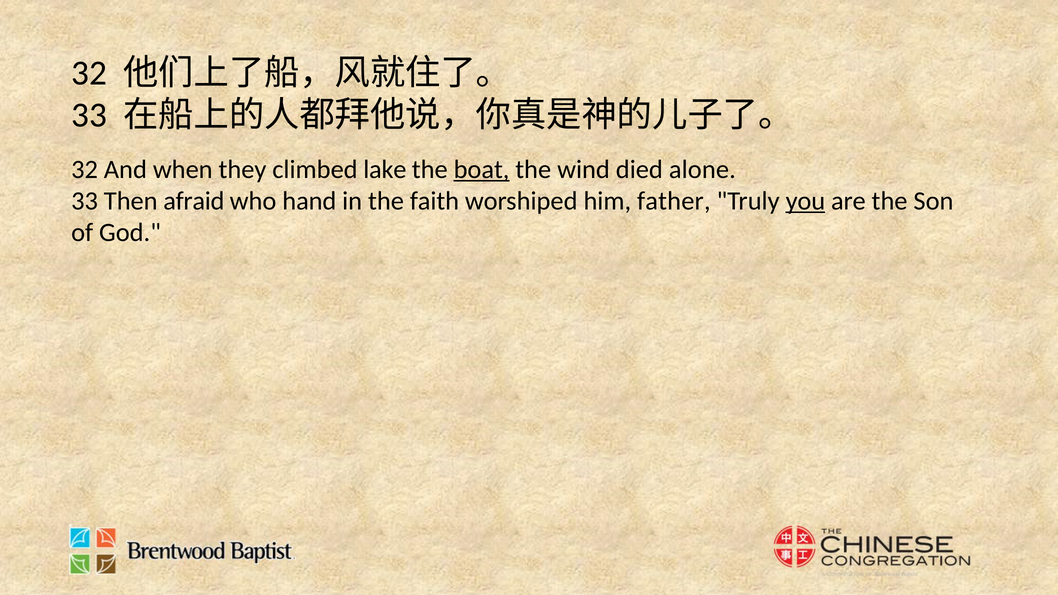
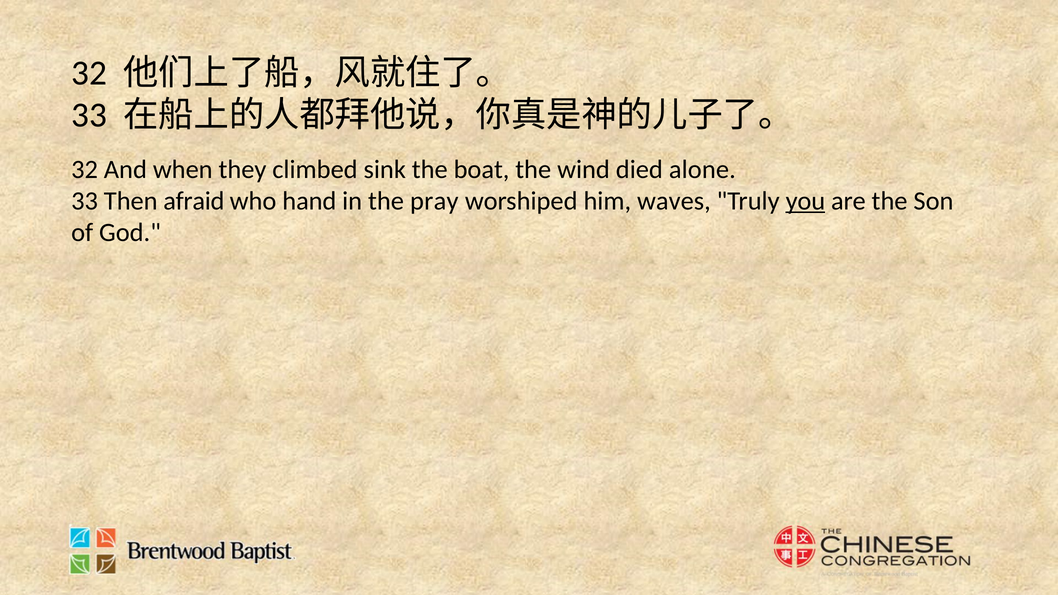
lake: lake -> sink
boat underline: present -> none
faith: faith -> pray
father: father -> waves
